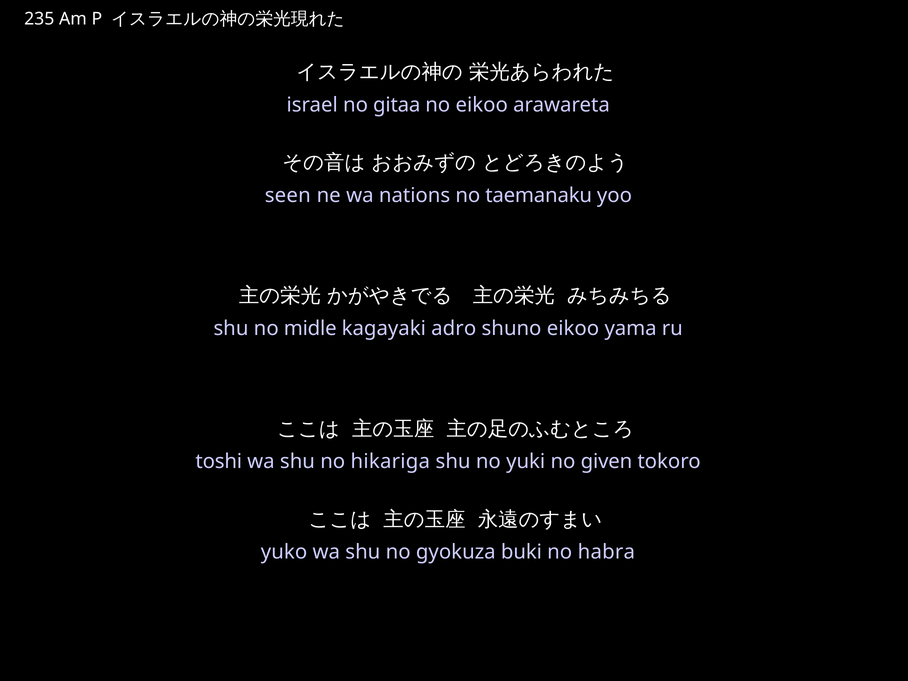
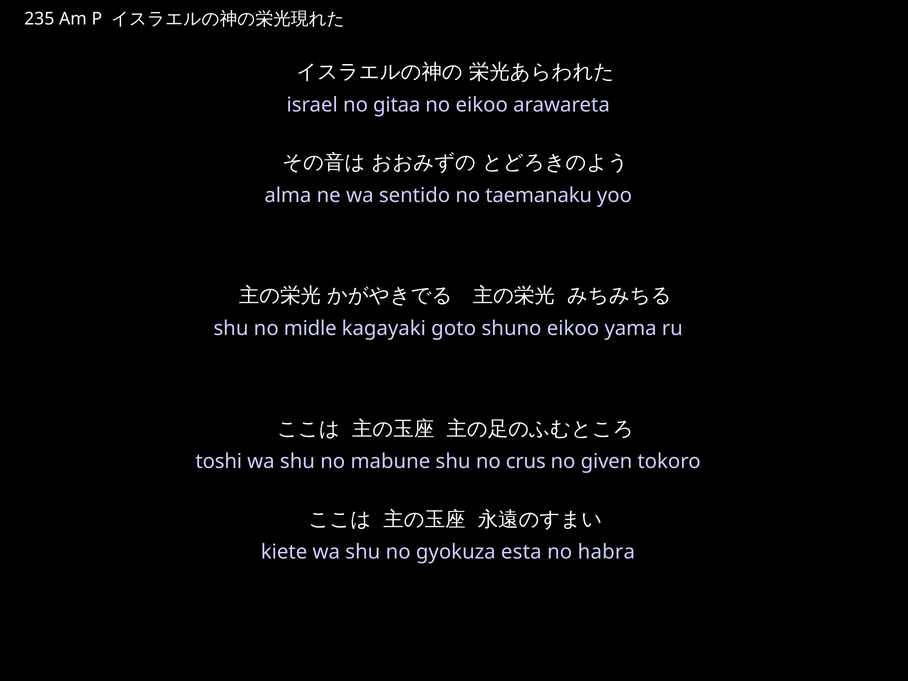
seen: seen -> alma
nations: nations -> sentido
adro: adro -> goto
hikariga: hikariga -> mabune
yuki: yuki -> crus
yuko: yuko -> kiete
buki: buki -> esta
